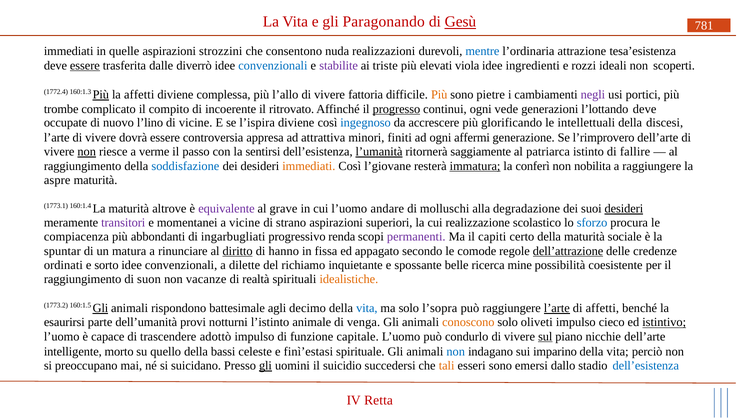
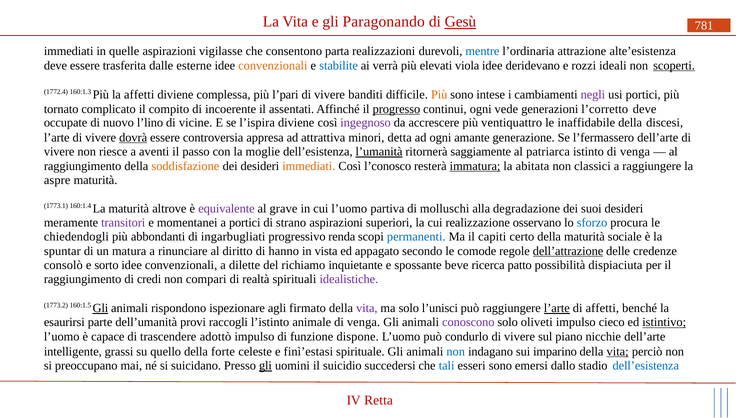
strozzini: strozzini -> vigilasse
nuda: nuda -> parta
tesa’esistenza: tesa’esistenza -> alte’esistenza
essere at (85, 66) underline: present -> none
diverrò: diverrò -> esterne
convenzionali at (273, 66) colour: blue -> orange
stabilite colour: purple -> blue
triste: triste -> verrà
ingredienti: ingredienti -> deridevano
scoperti underline: none -> present
Più at (101, 95) underline: present -> none
l’allo: l’allo -> l’pari
fattoria: fattoria -> banditi
pietre: pietre -> intese
trombe: trombe -> tornato
ritrovato: ritrovato -> assentati
l’lottando: l’lottando -> l’corretto
ingegnoso colour: blue -> purple
glorificando: glorificando -> ventiquattro
intellettuali: intellettuali -> inaffidabile
dovrà underline: none -> present
finiti: finiti -> detta
affermi: affermi -> amante
l’rimprovero: l’rimprovero -> l’fermassero
non at (87, 152) underline: present -> none
verme: verme -> aventi
sentirsi: sentirsi -> moglie
istinto di fallire: fallire -> venga
soddisfazione colour: blue -> orange
l’giovane: l’giovane -> l’conosco
conferì: conferì -> abitata
nobilita: nobilita -> classici
andare: andare -> partiva
desideri at (624, 209) underline: present -> none
a vicine: vicine -> portici
scolastico: scolastico -> osservano
compiacenza: compiacenza -> chiedendogli
permanenti colour: purple -> blue
diritto underline: present -> none
fissa: fissa -> vista
ordinati: ordinati -> consolò
belle: belle -> beve
mine: mine -> patto
coesistente: coesistente -> dispiaciuta
suon: suon -> credi
vacanze: vacanze -> compari
idealistiche colour: orange -> purple
battesimale: battesimale -> ispezionare
decimo: decimo -> firmato
vita at (367, 308) colour: blue -> purple
l’sopra: l’sopra -> l’unisci
notturni: notturni -> raccogli
conoscono colour: orange -> purple
capitale: capitale -> dispone
sul underline: present -> none
morto: morto -> grassi
bassi: bassi -> forte
vita at (618, 351) underline: none -> present
tali colour: orange -> blue
